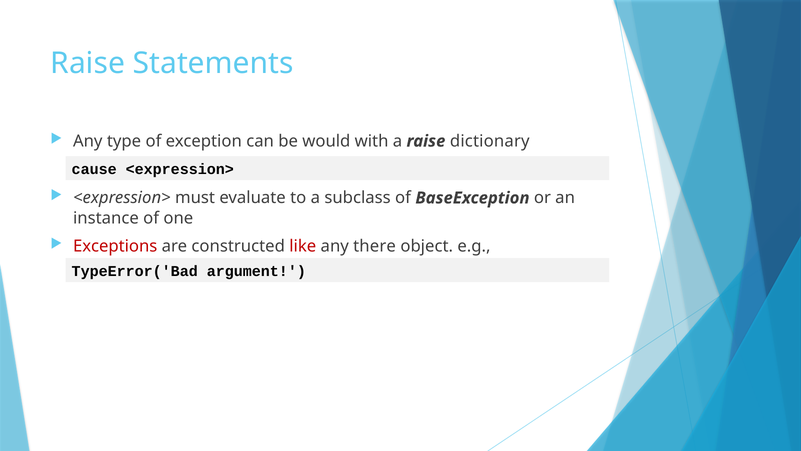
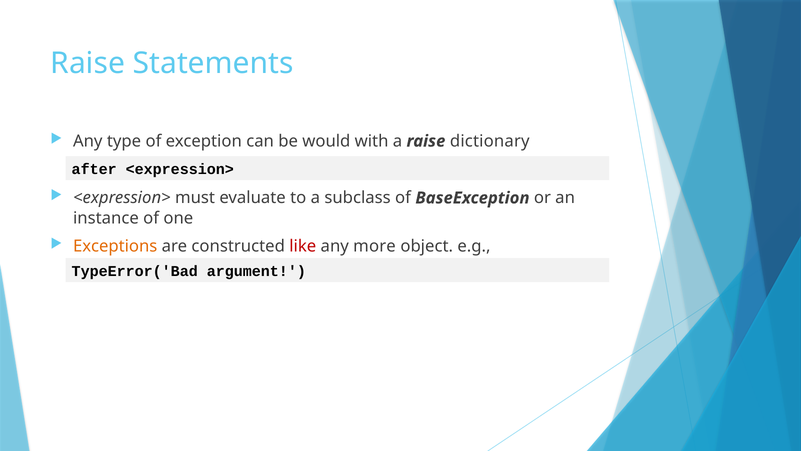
cause: cause -> after
Exceptions colour: red -> orange
there: there -> more
